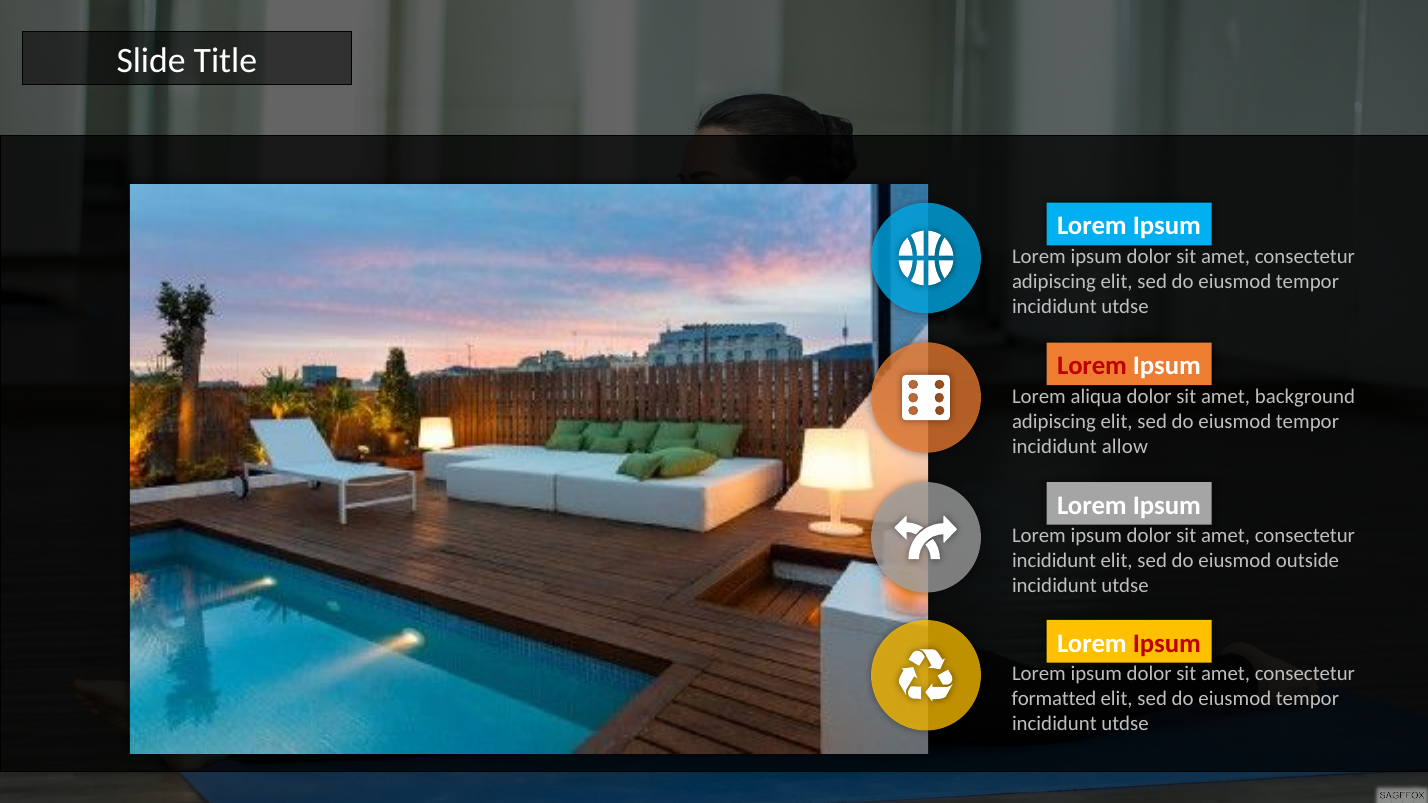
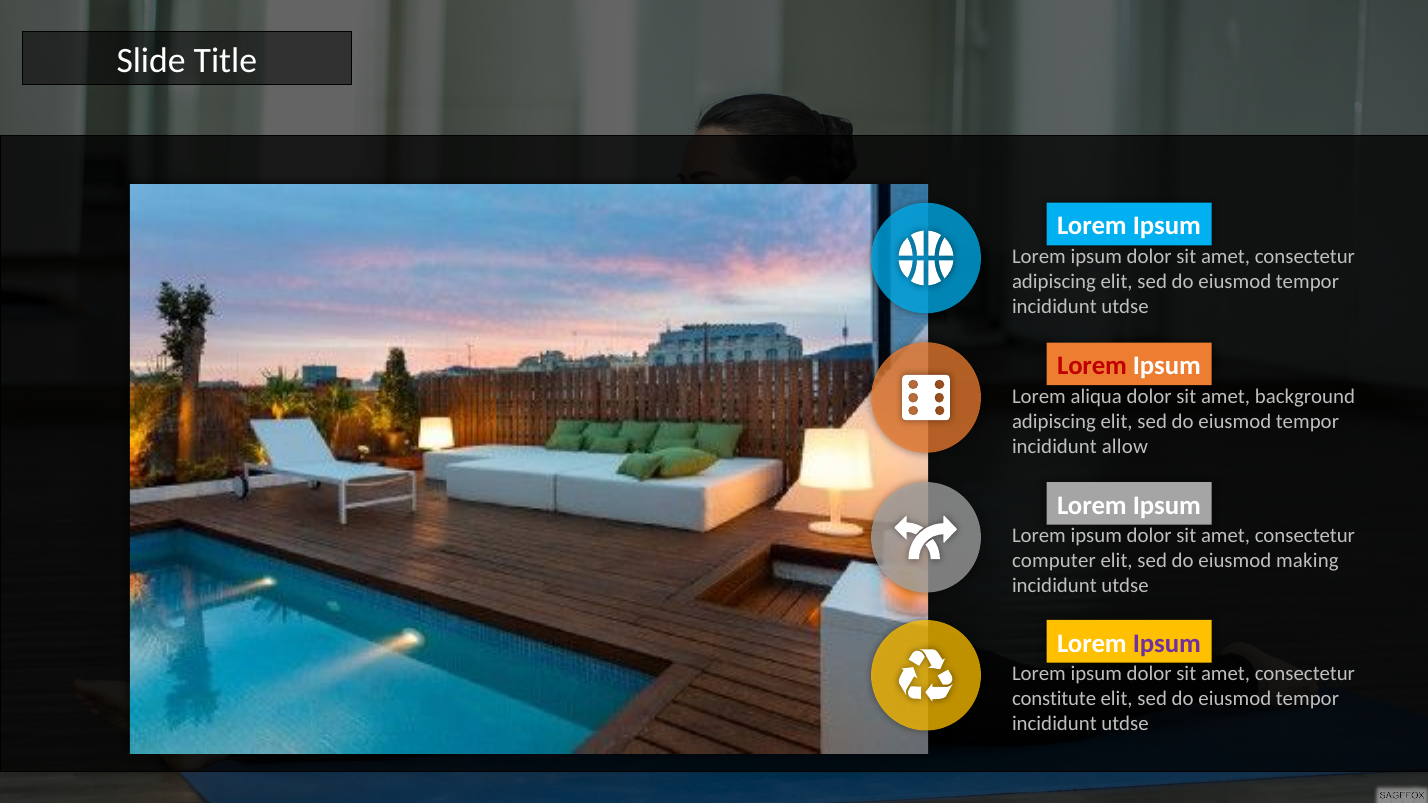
incididunt at (1054, 561): incididunt -> computer
outside: outside -> making
Ipsum at (1167, 643) colour: red -> purple
formatted: formatted -> constitute
